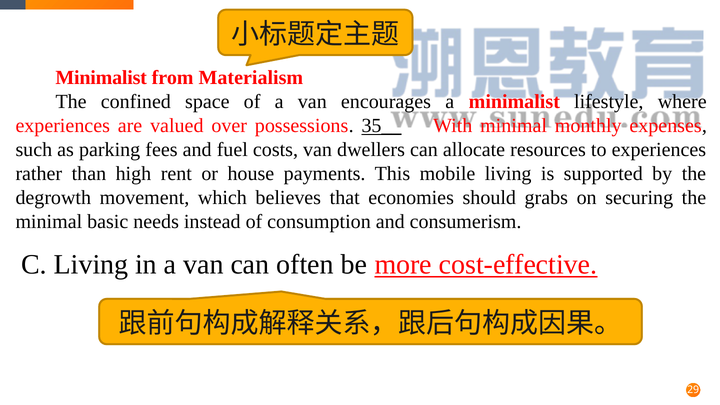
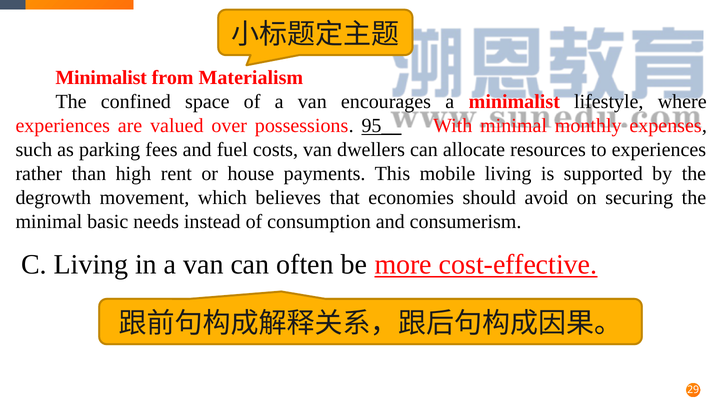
35__: 35__ -> 95__
grabs: grabs -> avoid
